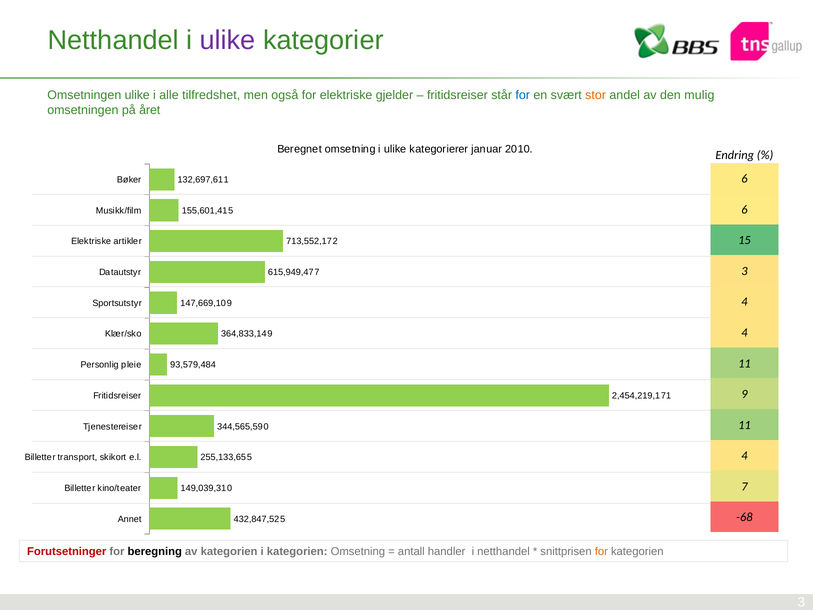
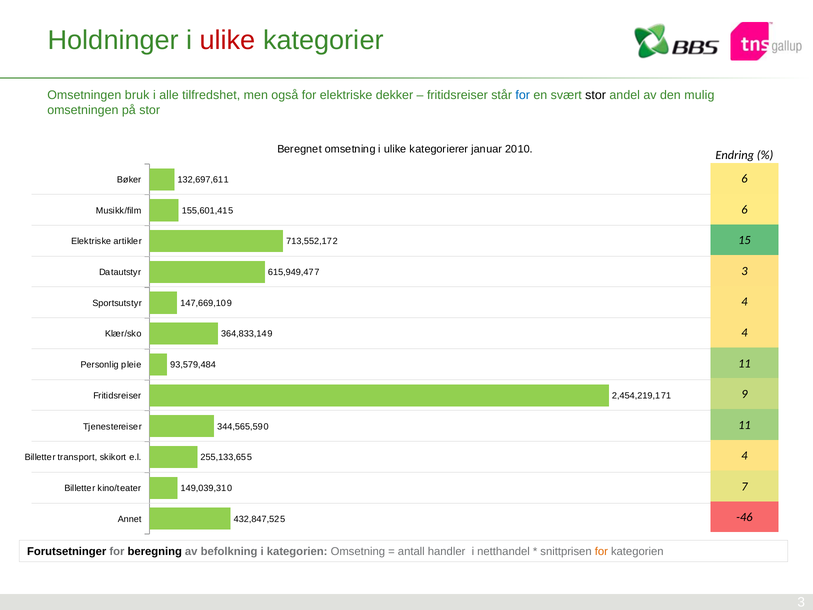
Netthandel at (113, 40): Netthandel -> Holdninger
ulike at (228, 40) colour: purple -> red
Omsetningen ulike: ulike -> bruk
gjelder: gjelder -> dekker
stor at (596, 95) colour: orange -> black
på året: året -> stor
-68: -68 -> -46
Forutsetninger colour: red -> black
av kategorien: kategorien -> befolkning
